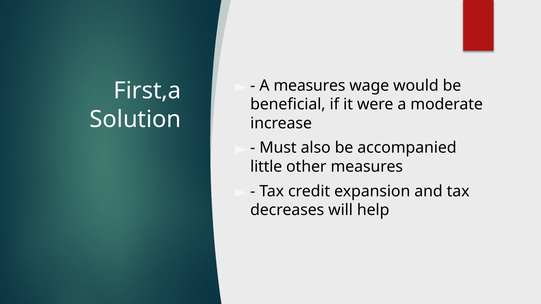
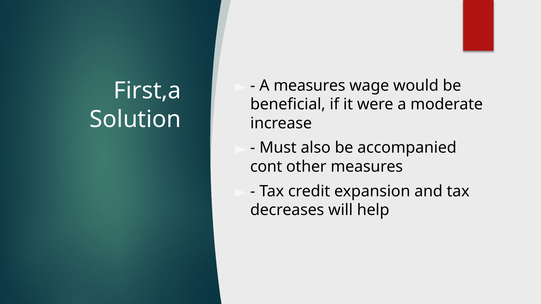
little: little -> cont
